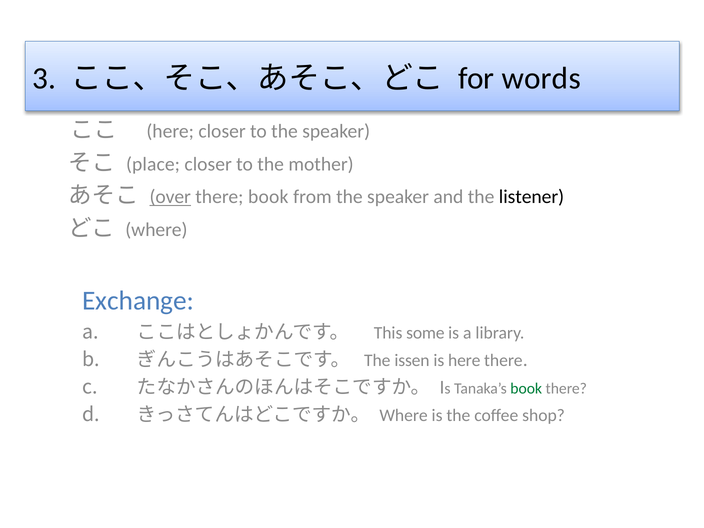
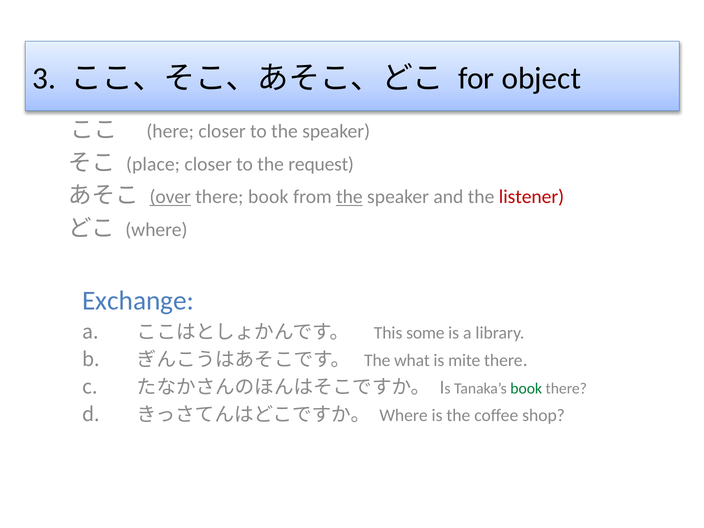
words: words -> object
mother: mother -> request
the at (349, 197) underline: none -> present
listener colour: black -> red
issen: issen -> what
is here: here -> mite
